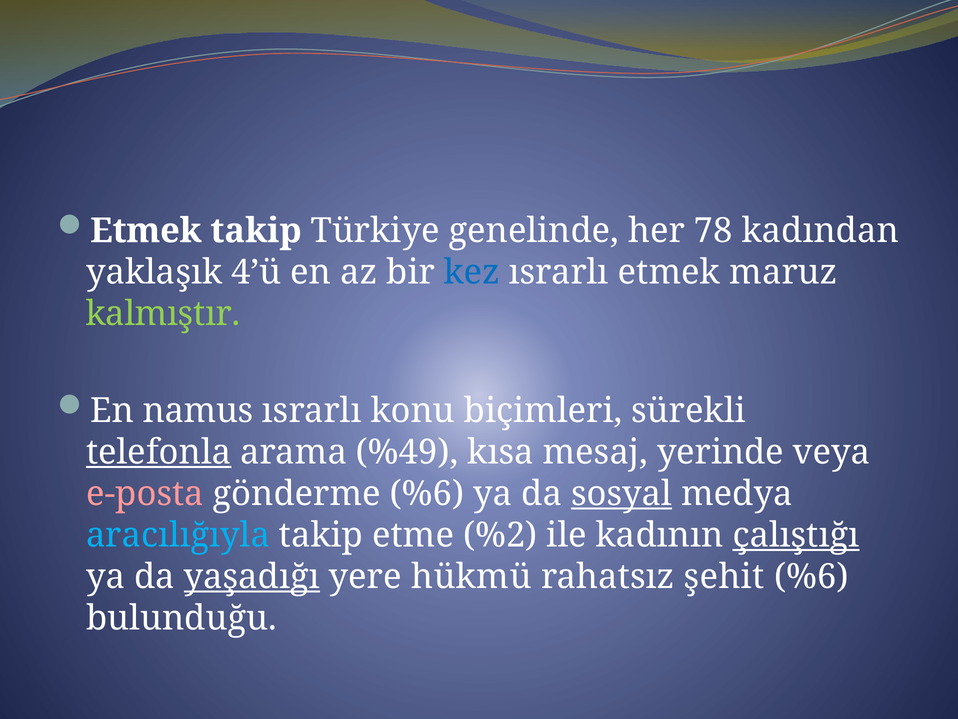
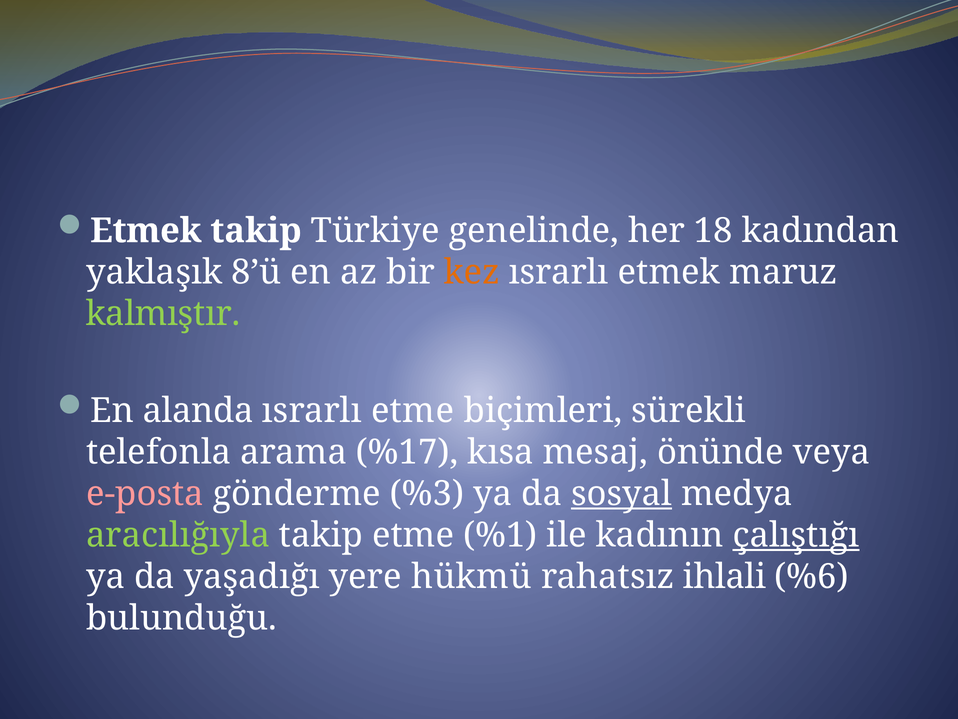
78: 78 -> 18
4’ü: 4’ü -> 8’ü
kez colour: blue -> orange
namus: namus -> alanda
ısrarlı konu: konu -> etme
telefonla underline: present -> none
%49: %49 -> %17
yerinde: yerinde -> önünde
gönderme %6: %6 -> %3
aracılığıyla colour: light blue -> light green
%2: %2 -> %1
yaşadığı underline: present -> none
şehit: şehit -> ihlali
